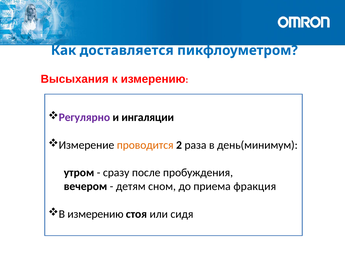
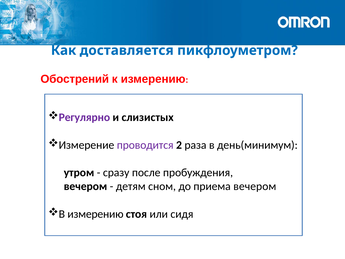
Высыхания: Высыхания -> Обострений
ингаляции: ингаляции -> слизистых
проводится colour: orange -> purple
приема фракция: фракция -> вечером
